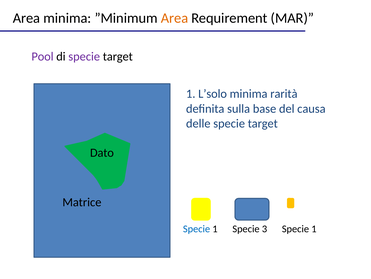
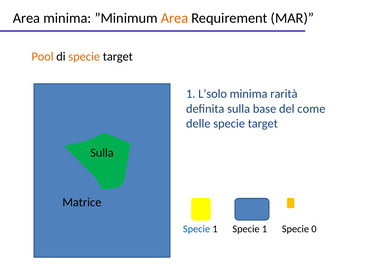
Pool colour: purple -> orange
specie at (84, 56) colour: purple -> orange
causa: causa -> come
Dato at (102, 152): Dato -> Sulla
1 Specie 3: 3 -> 1
1 at (314, 228): 1 -> 0
